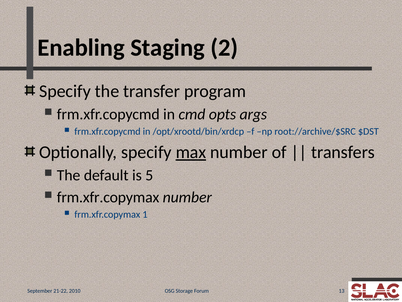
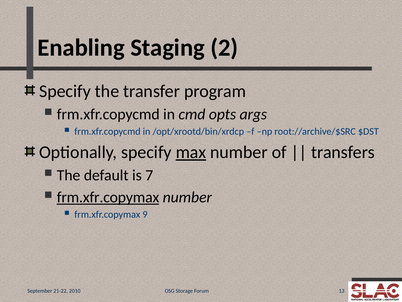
5: 5 -> 7
frm.xfr.copymax at (108, 197) underline: none -> present
1: 1 -> 9
